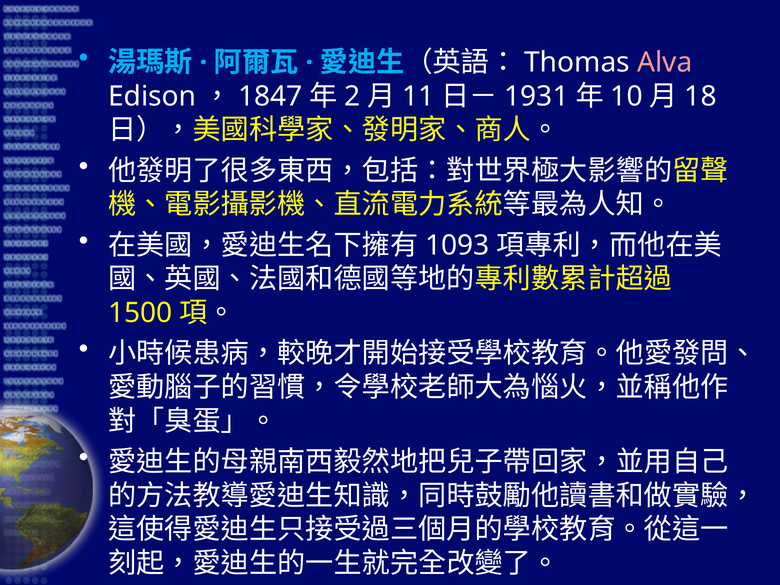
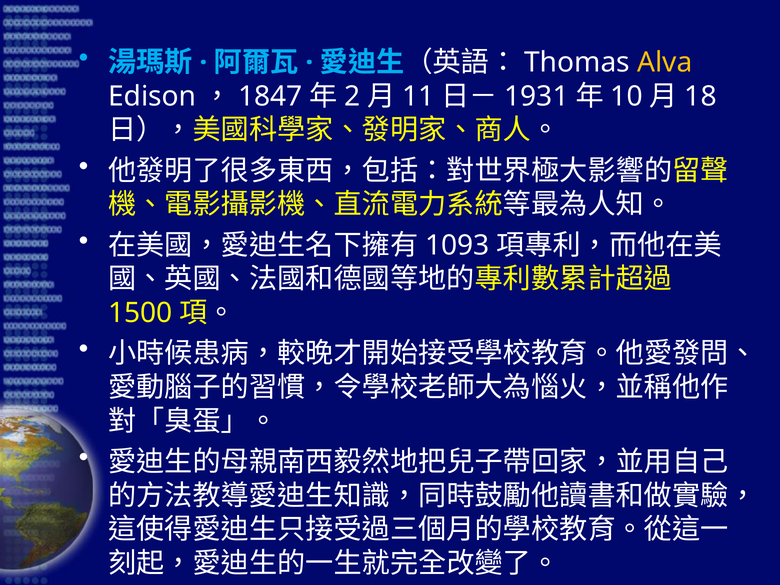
Alva colour: pink -> yellow
